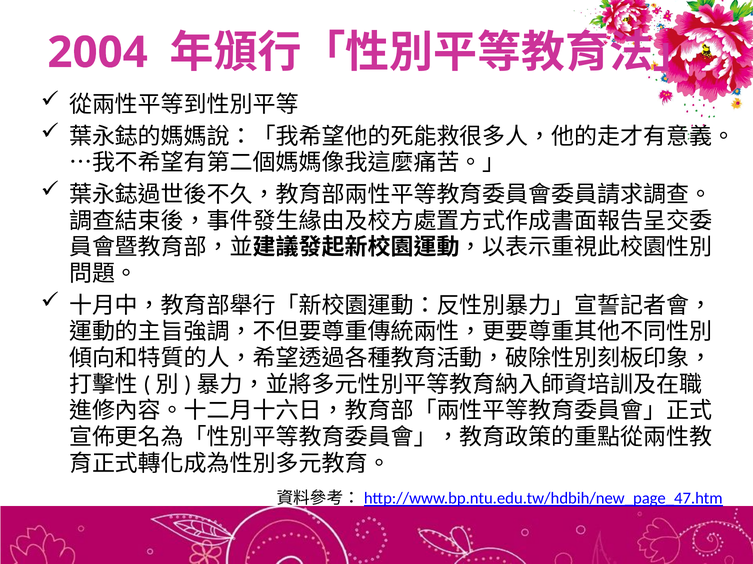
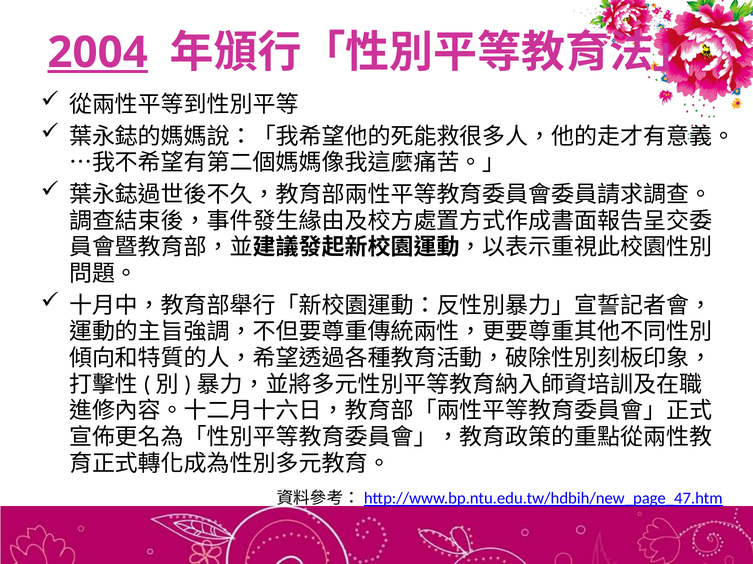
2004 underline: none -> present
